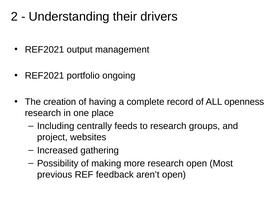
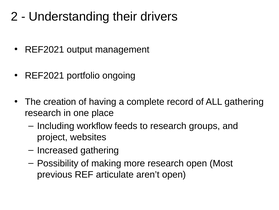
ALL openness: openness -> gathering
centrally: centrally -> workflow
feedback: feedback -> articulate
